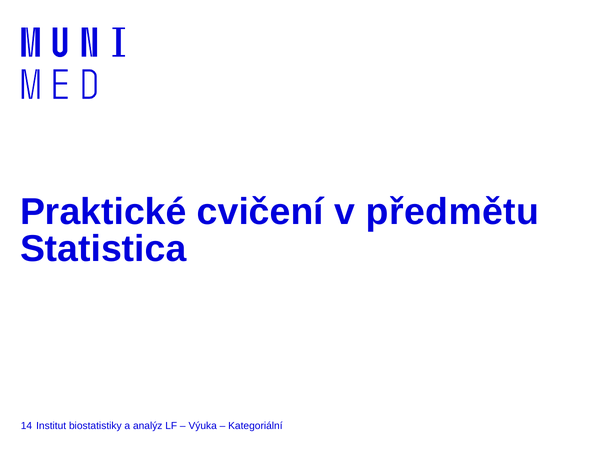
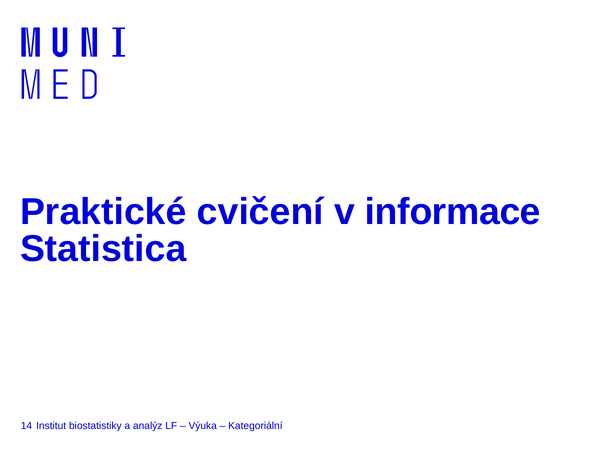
předmětu: předmětu -> informace
